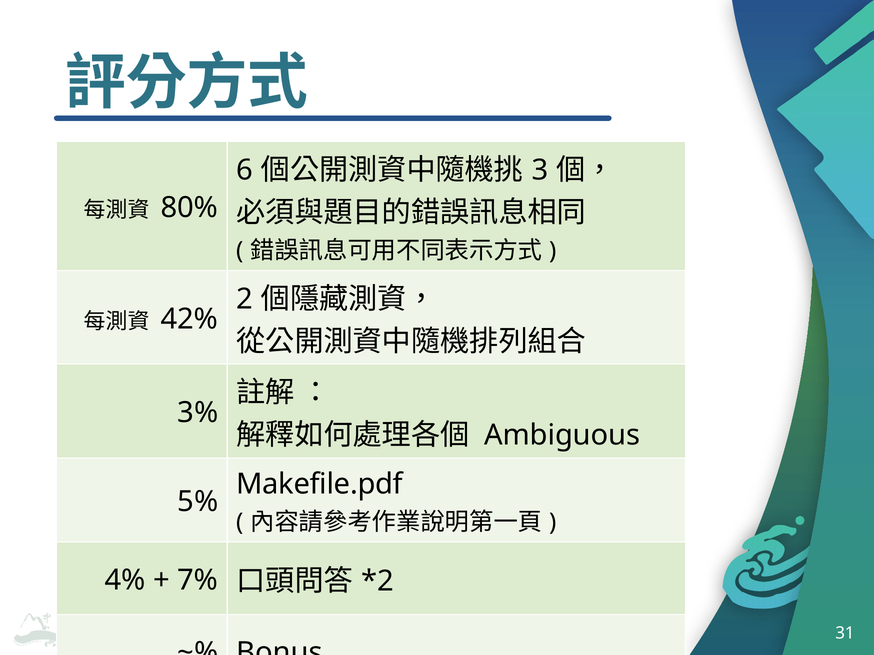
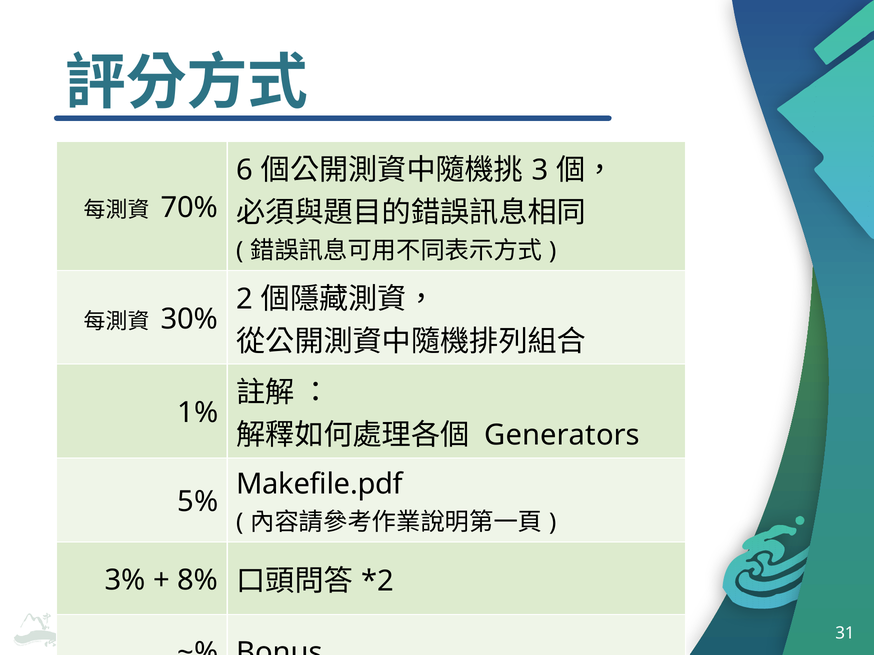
80%: 80% -> 70%
42%: 42% -> 30%
3%: 3% -> 1%
Ambiguous: Ambiguous -> Generators
4%: 4% -> 3%
7%: 7% -> 8%
